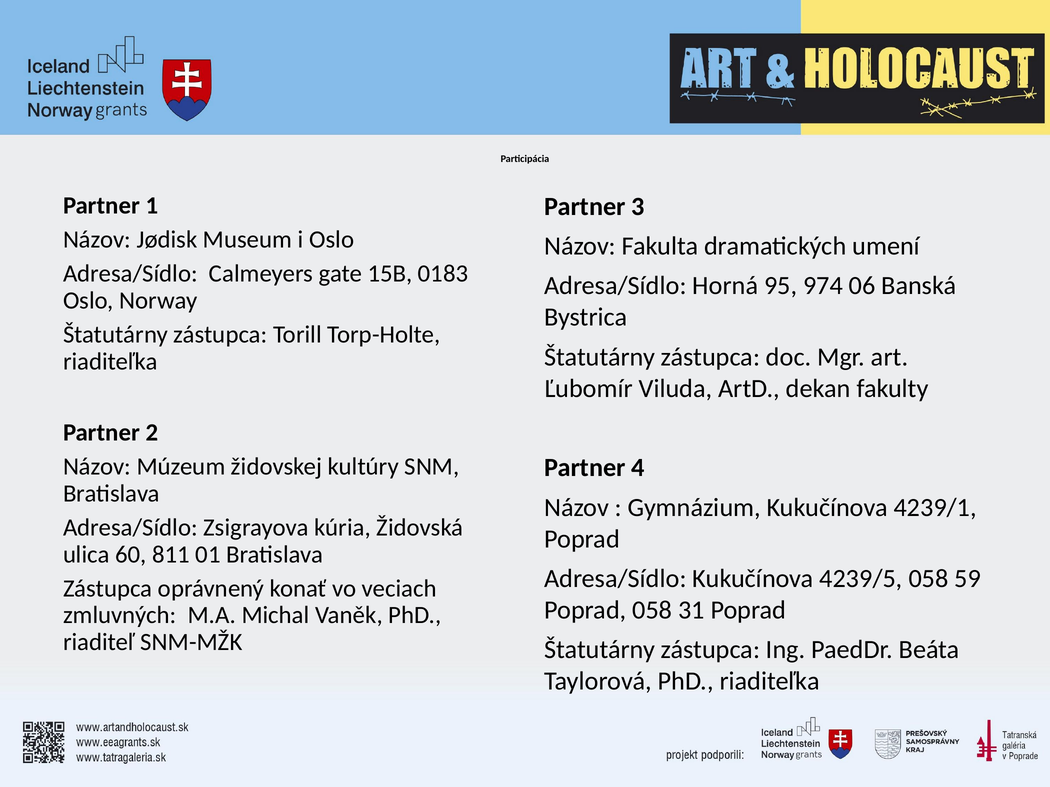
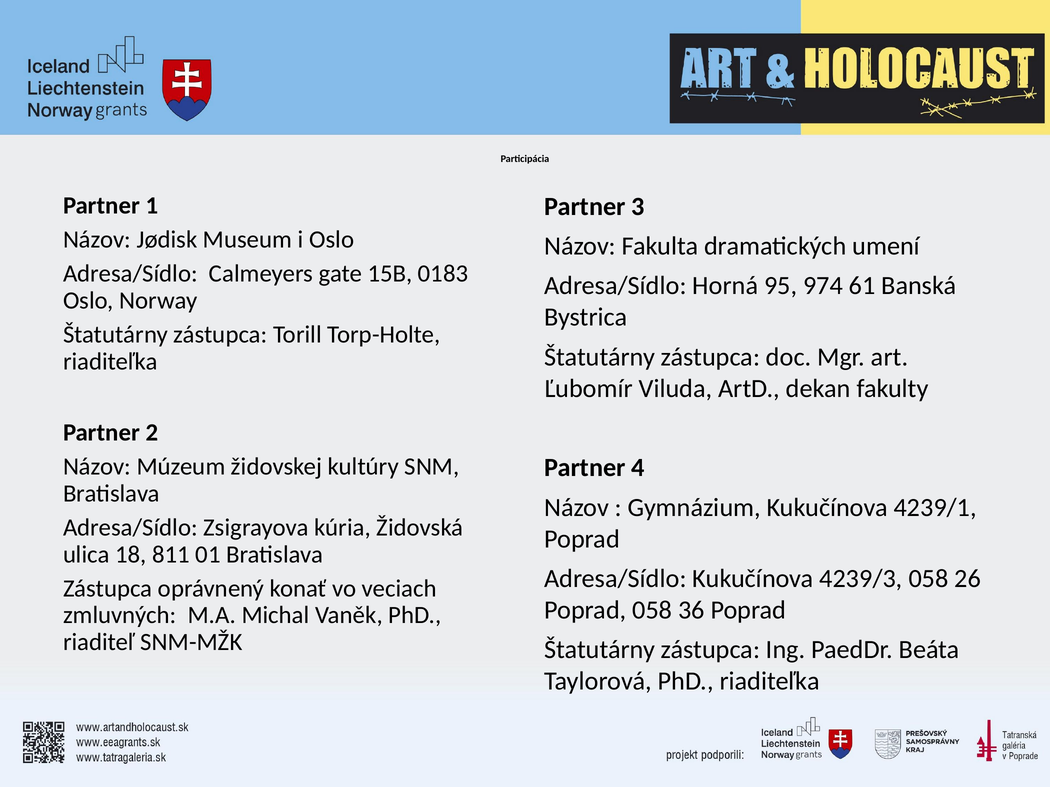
06: 06 -> 61
60: 60 -> 18
4239/5: 4239/5 -> 4239/3
59: 59 -> 26
31: 31 -> 36
